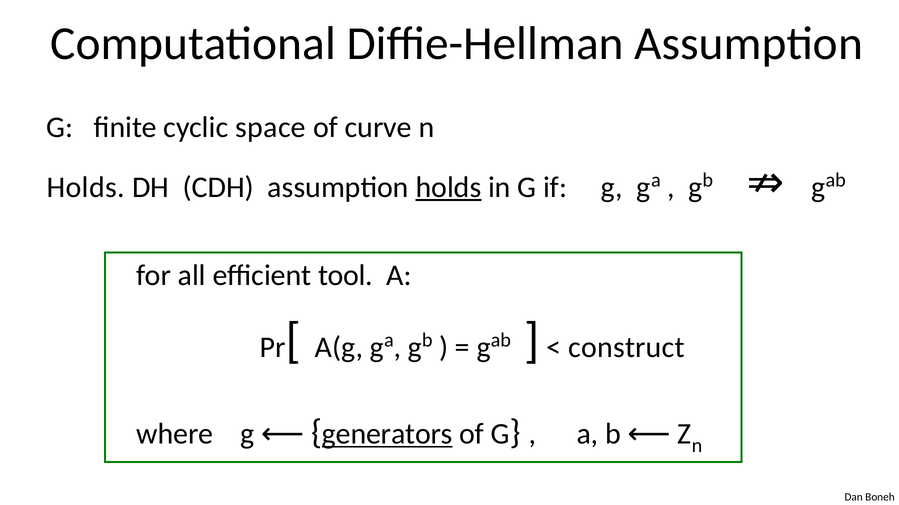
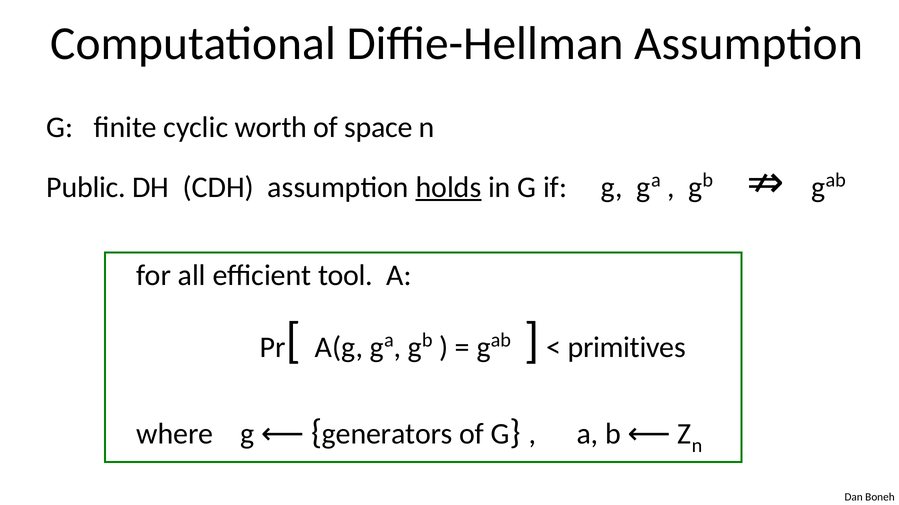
space: space -> worth
curve: curve -> space
Holds at (86, 187): Holds -> Public
construct: construct -> primitives
generators underline: present -> none
